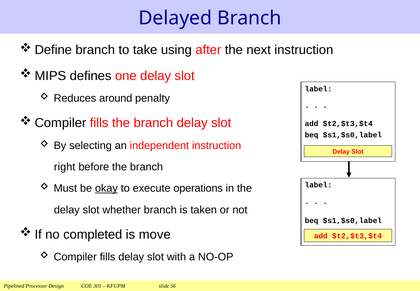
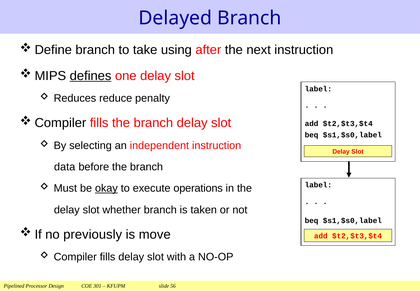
defines underline: none -> present
around: around -> reduce
right: right -> data
completed: completed -> previously
